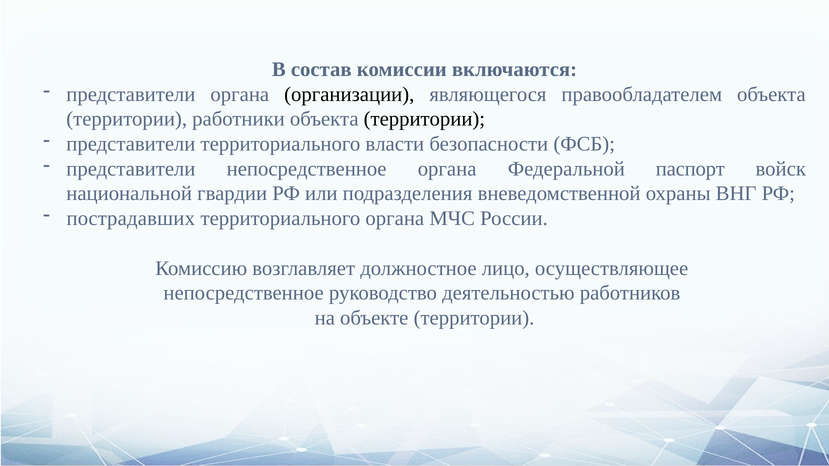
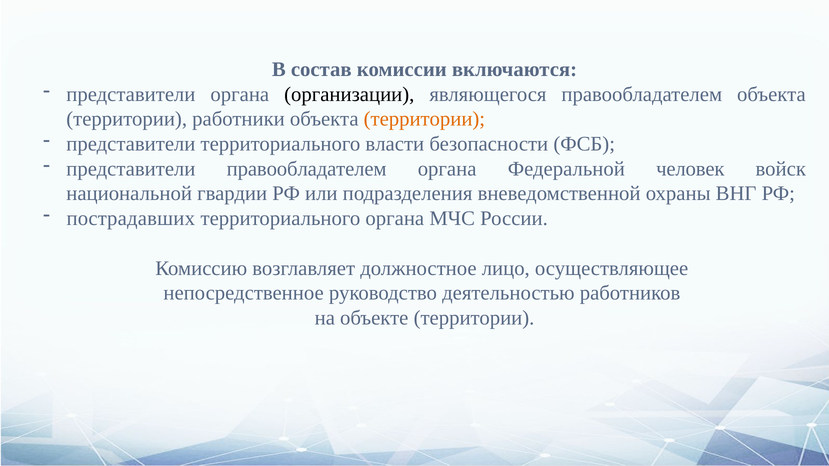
территории at (424, 119) colour: black -> orange
представители непосредственное: непосредственное -> правообладателем
паспорт: паспорт -> человек
